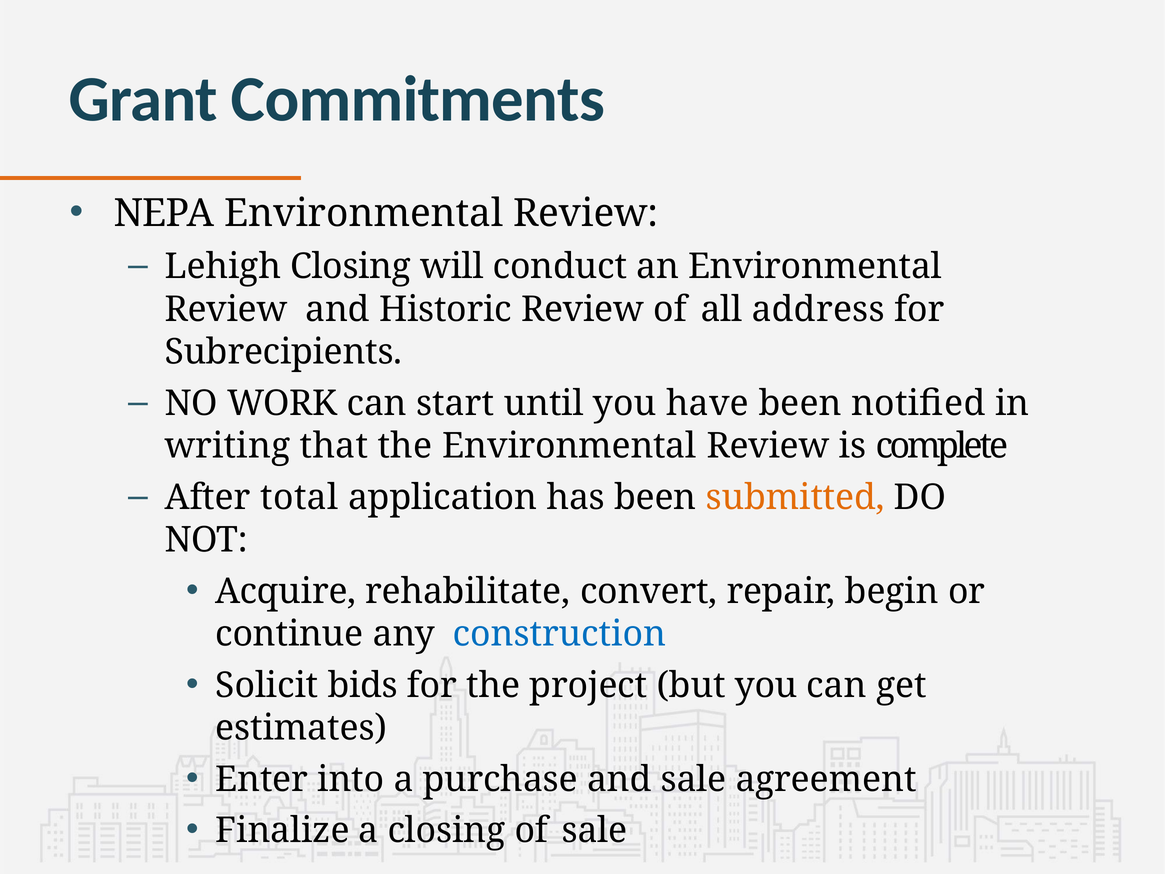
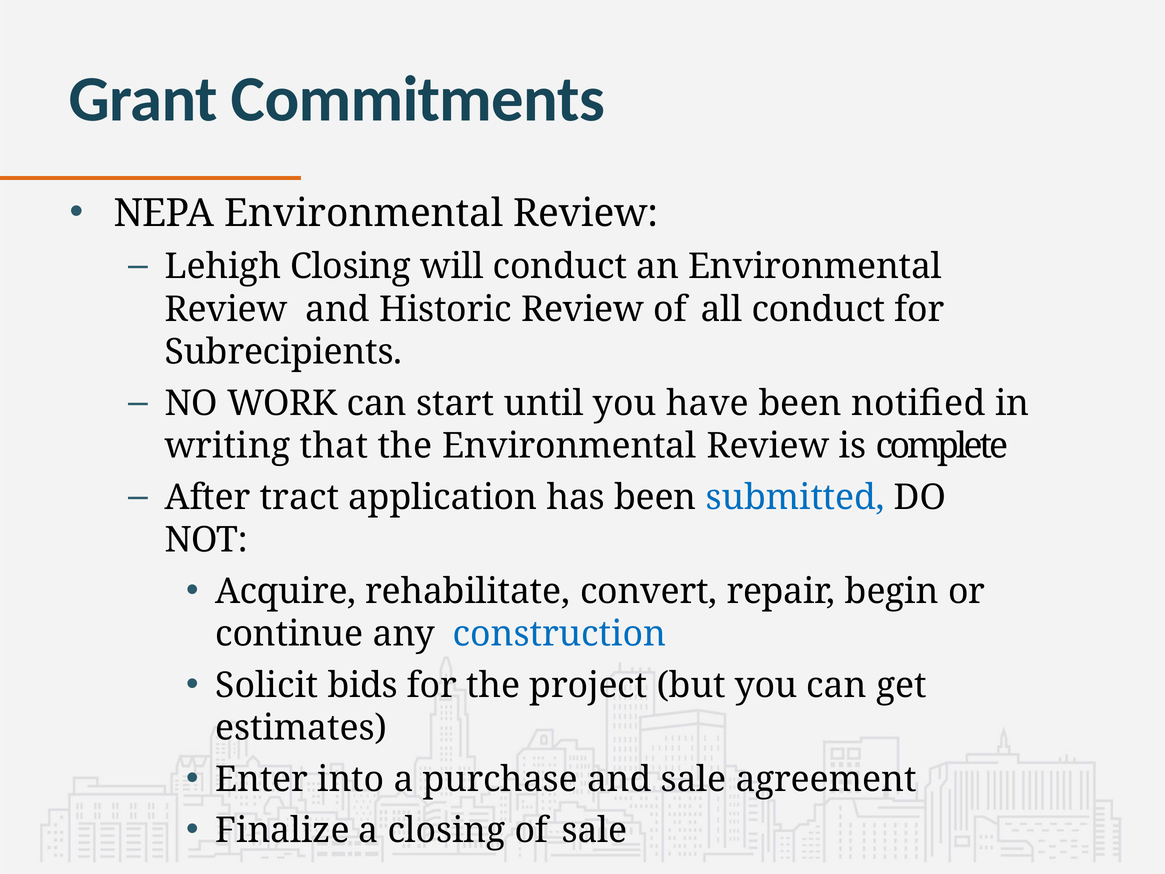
all address: address -> conduct
total: total -> tract
submitted colour: orange -> blue
